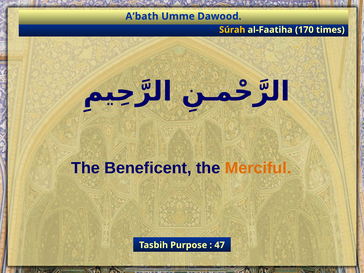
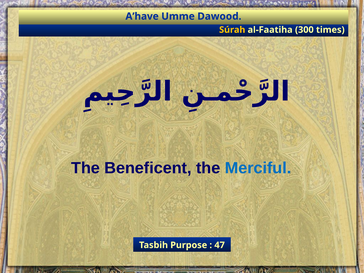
A’bath: A’bath -> A’have
170: 170 -> 300
Merciful colour: orange -> blue
